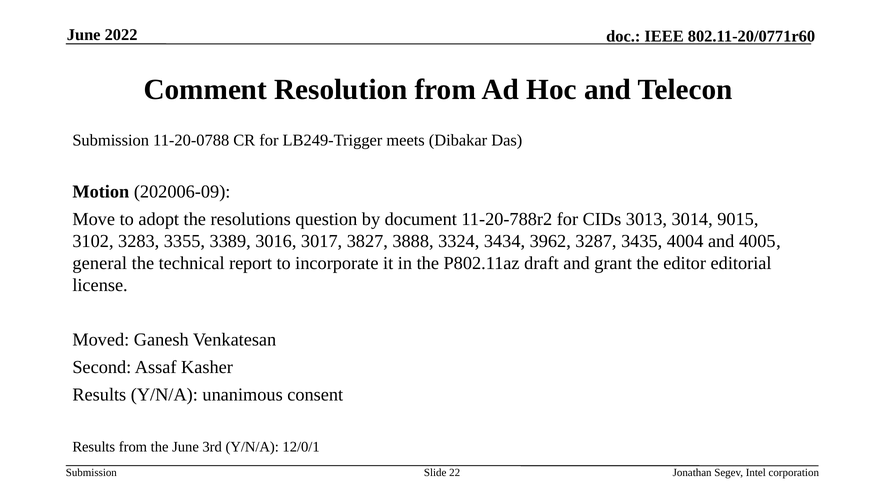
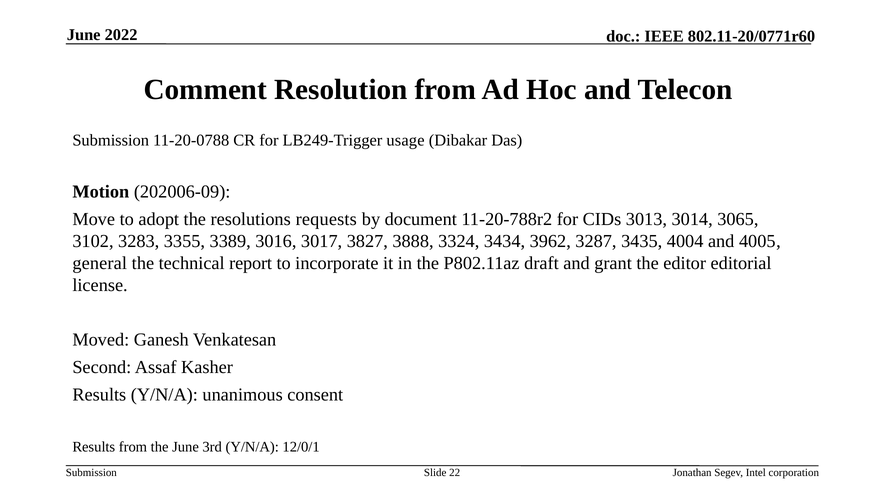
meets: meets -> usage
question: question -> requests
9015: 9015 -> 3065
